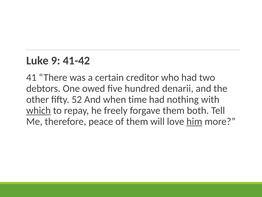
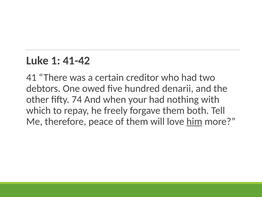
9: 9 -> 1
52: 52 -> 74
time: time -> your
which underline: present -> none
